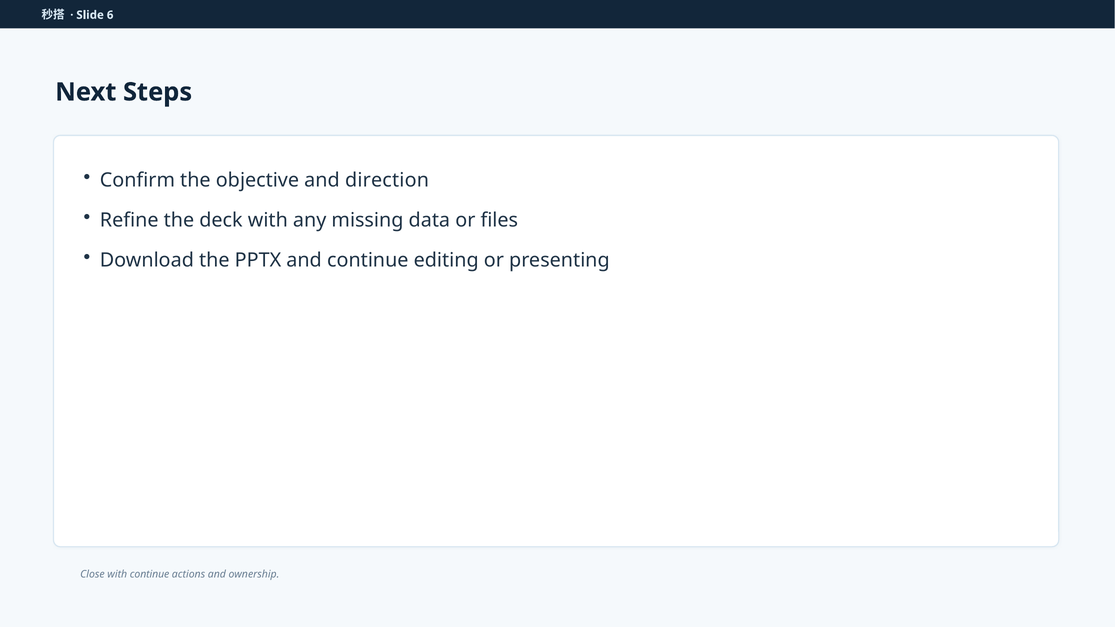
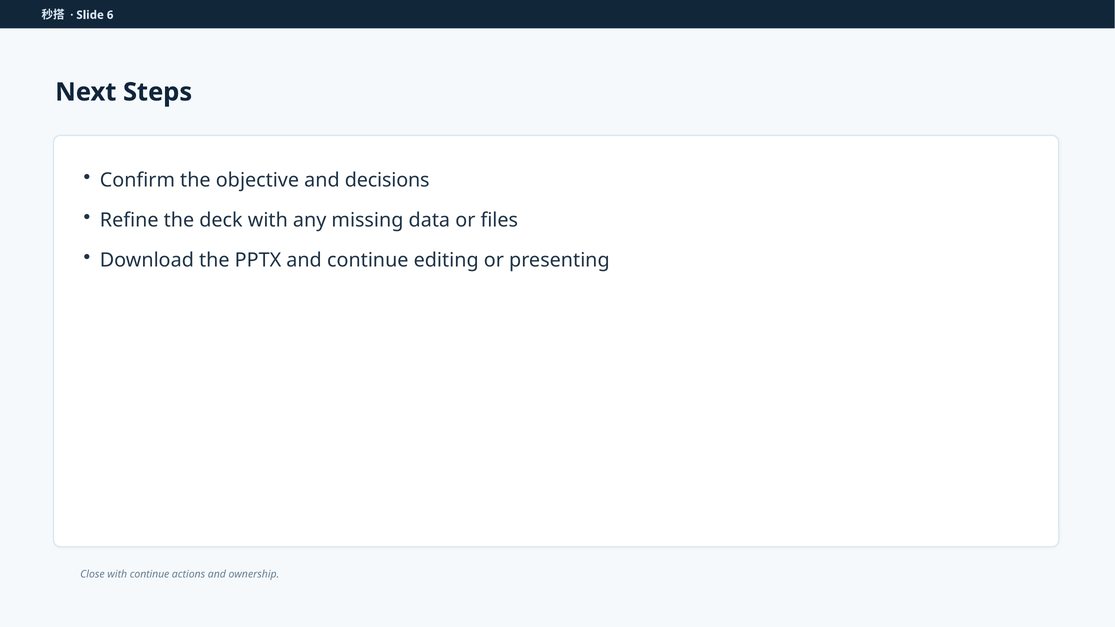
direction: direction -> decisions
